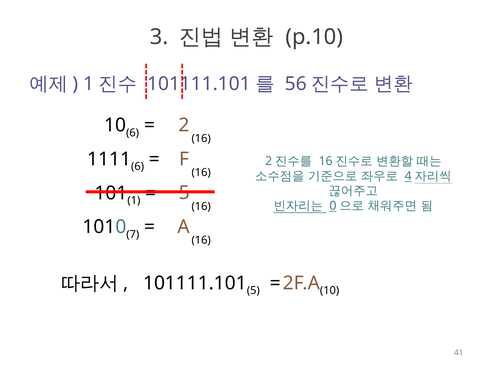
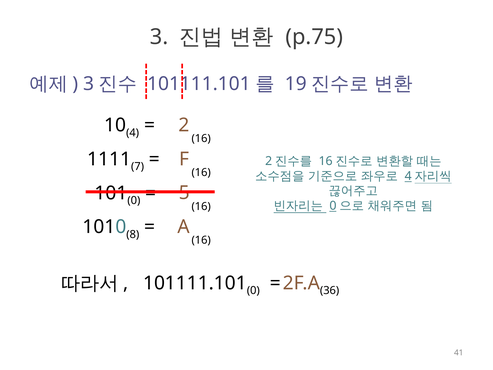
p.10: p.10 -> p.75
1 at (89, 84): 1 -> 3
56: 56 -> 19
6 at (133, 133): 6 -> 4
6 at (138, 166): 6 -> 7
1 at (134, 200): 1 -> 0
7: 7 -> 8
5 at (253, 290): 5 -> 0
10 at (330, 290): 10 -> 36
